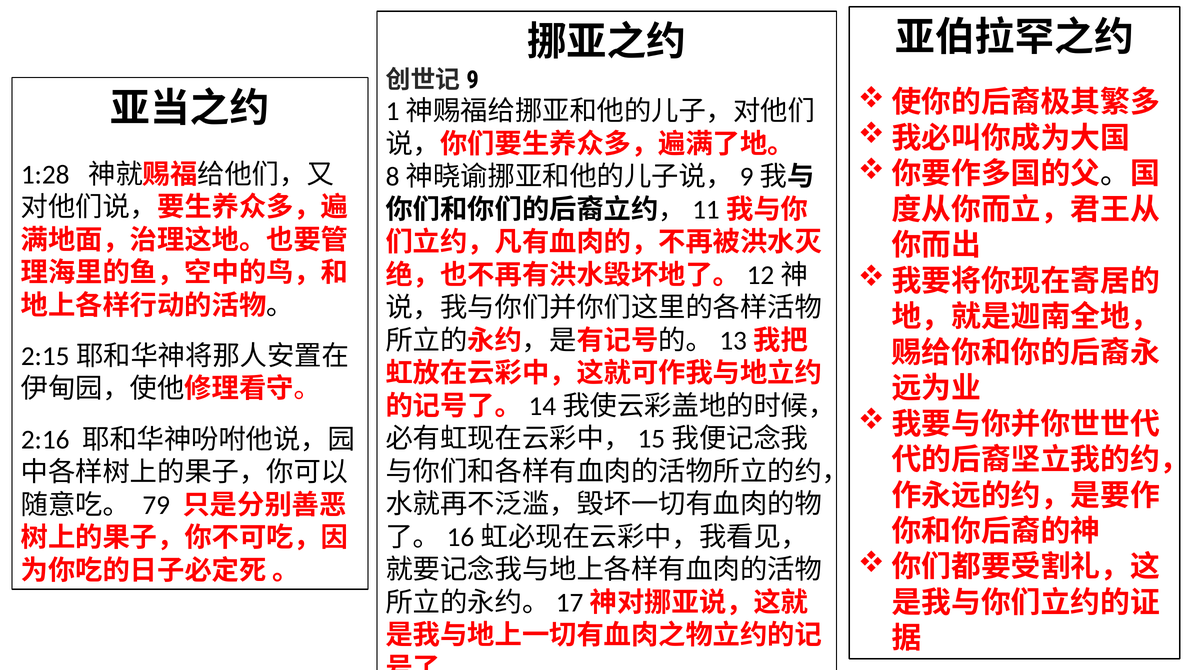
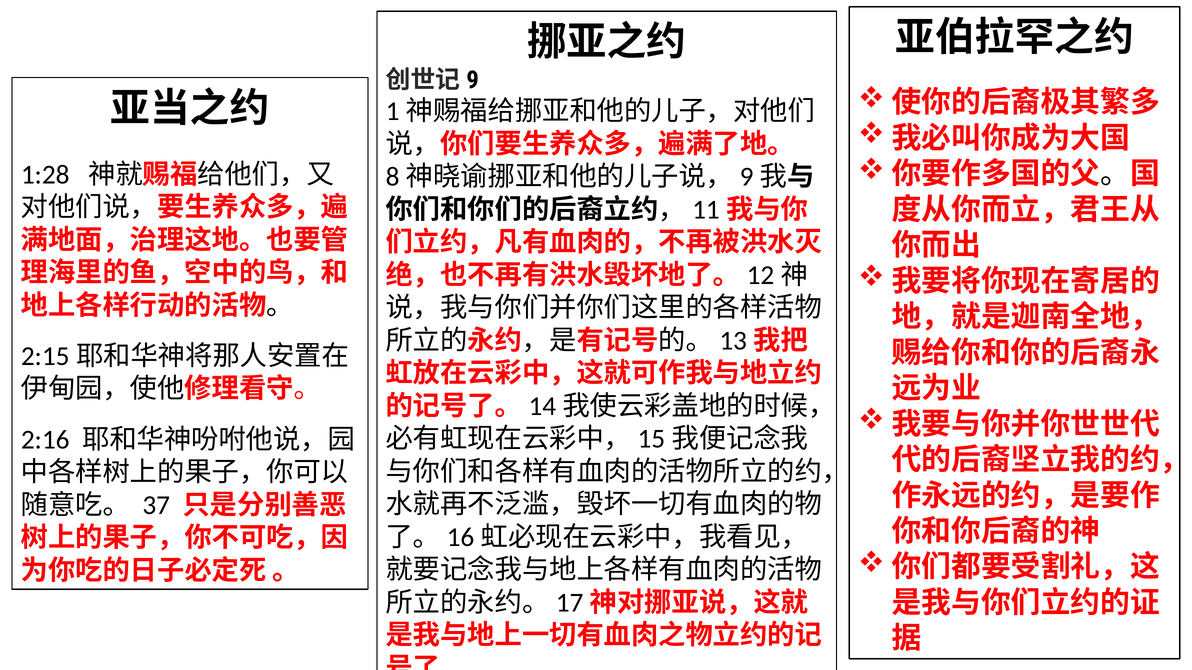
79: 79 -> 37
